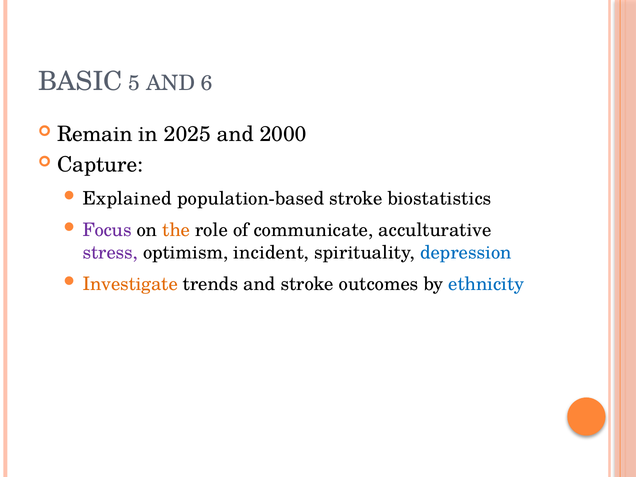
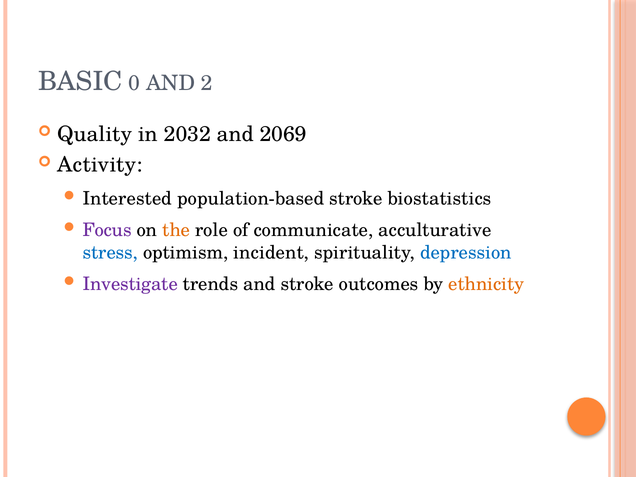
5: 5 -> 0
6: 6 -> 2
Remain: Remain -> Quality
2025: 2025 -> 2032
2000: 2000 -> 2069
Capture: Capture -> Activity
Explained: Explained -> Interested
stress colour: purple -> blue
Investigate colour: orange -> purple
ethnicity colour: blue -> orange
